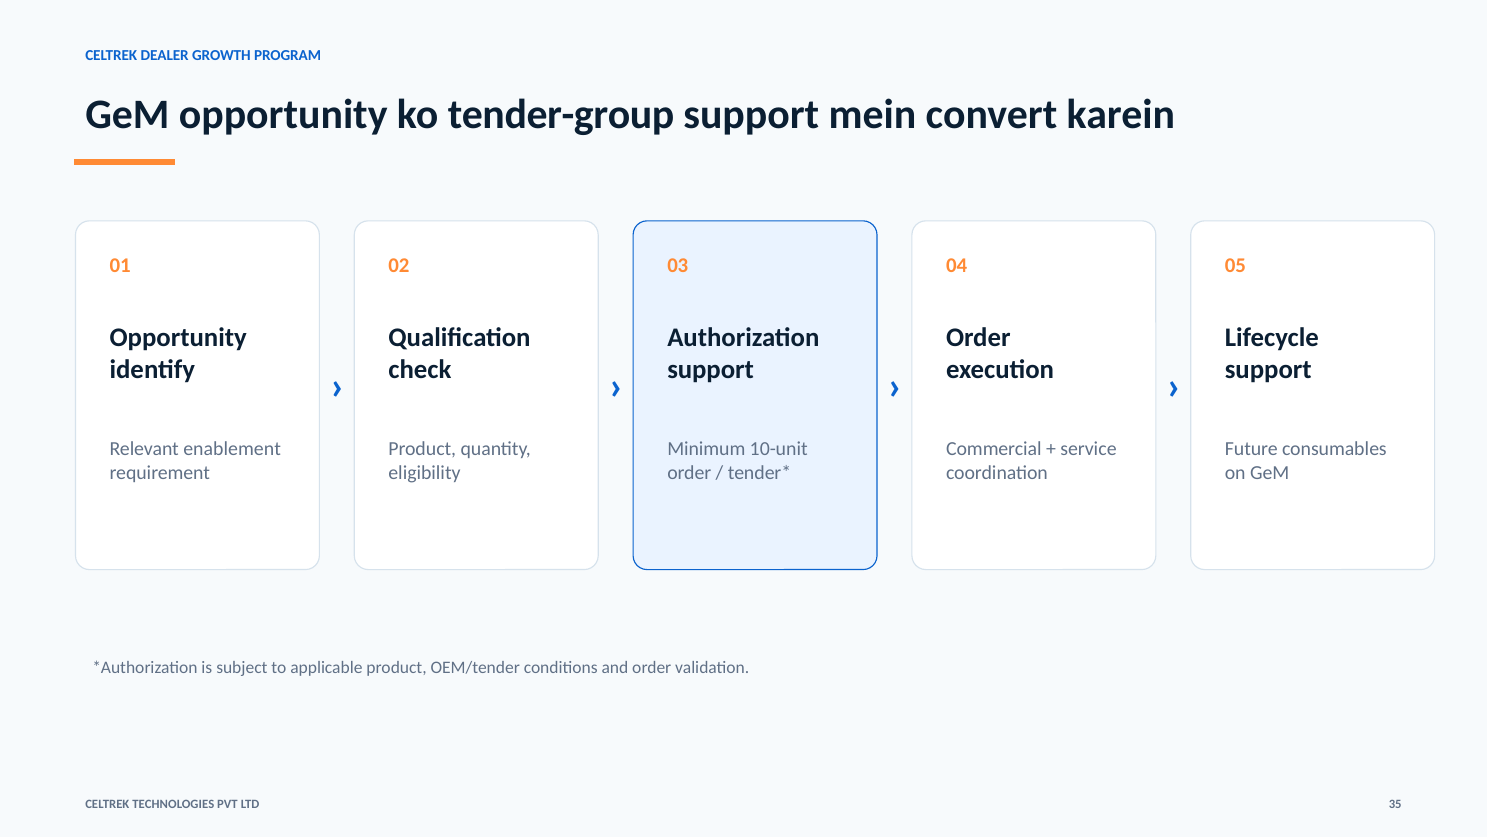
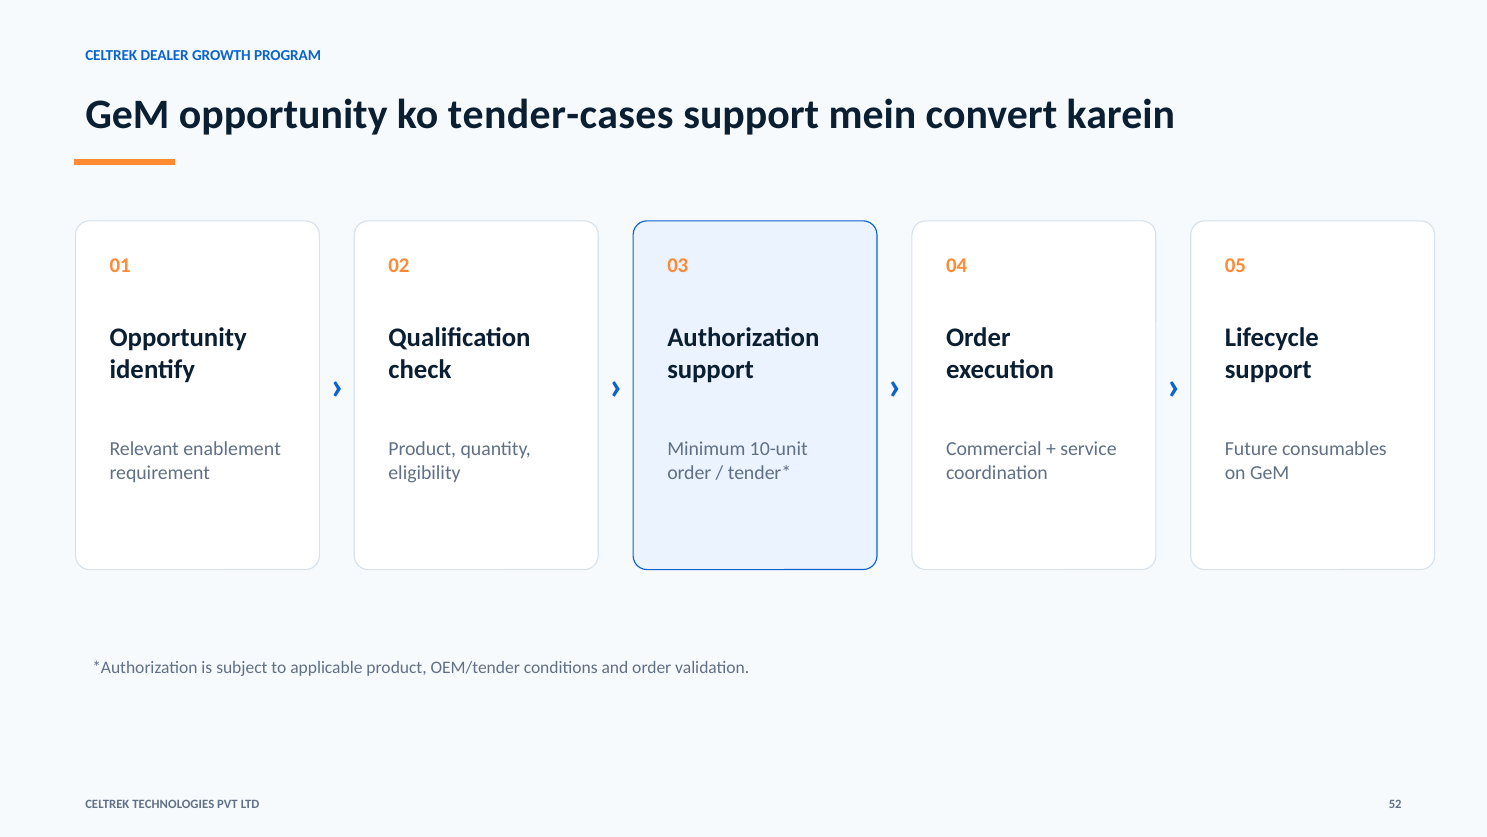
tender-group: tender-group -> tender-cases
35: 35 -> 52
